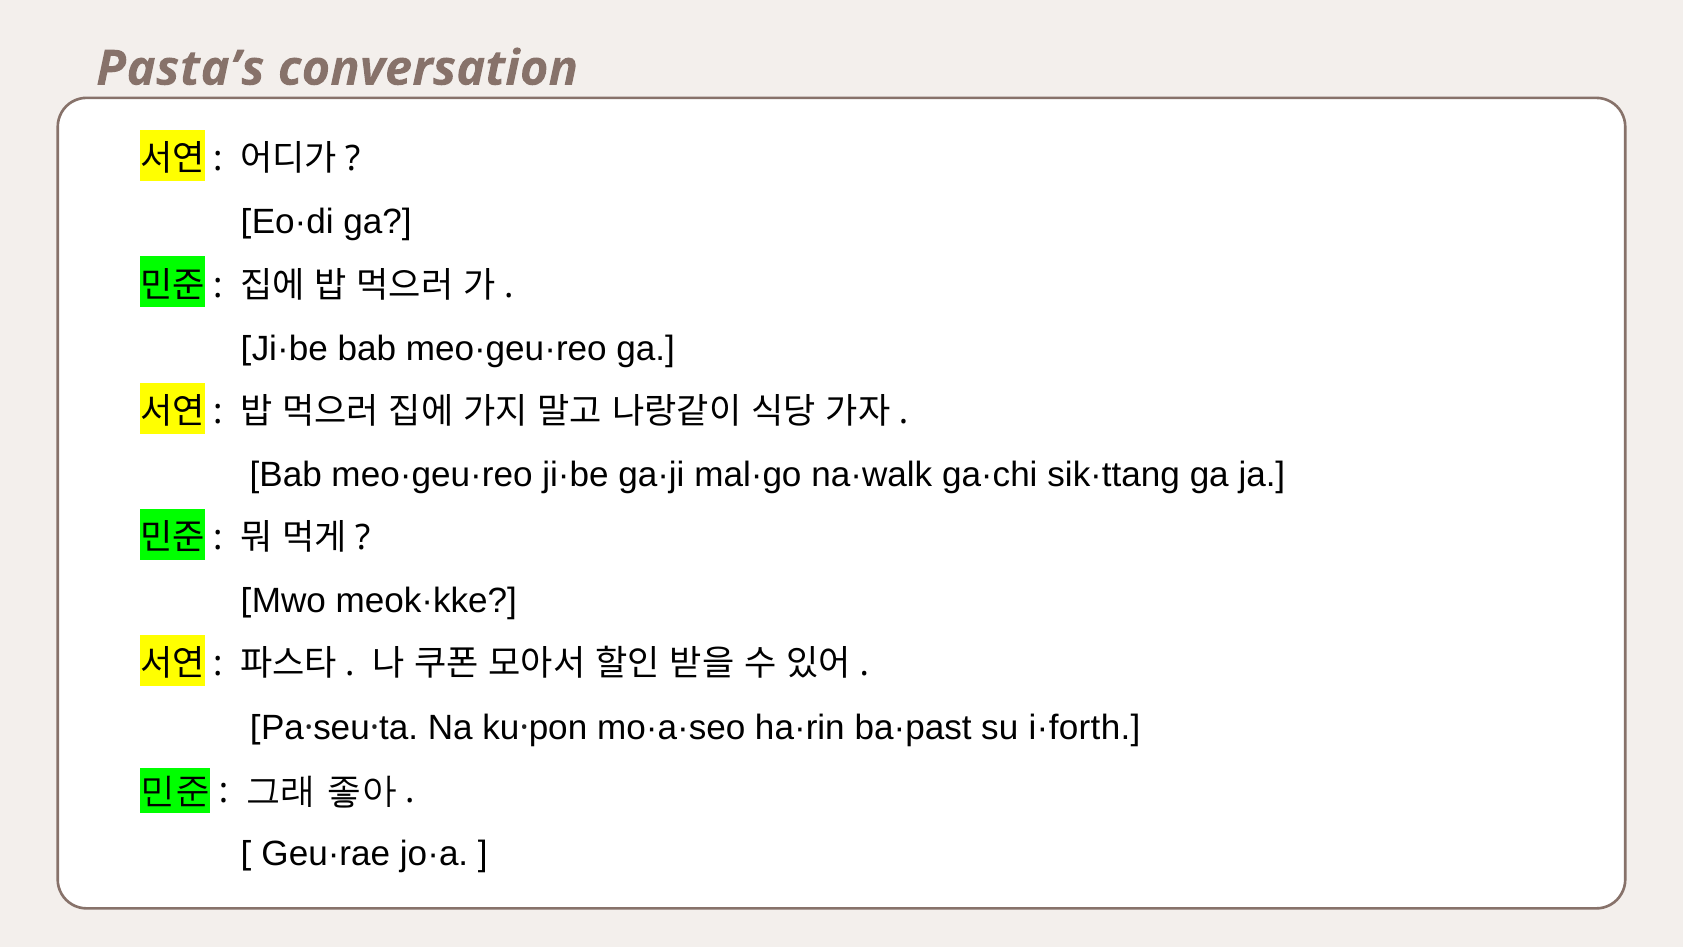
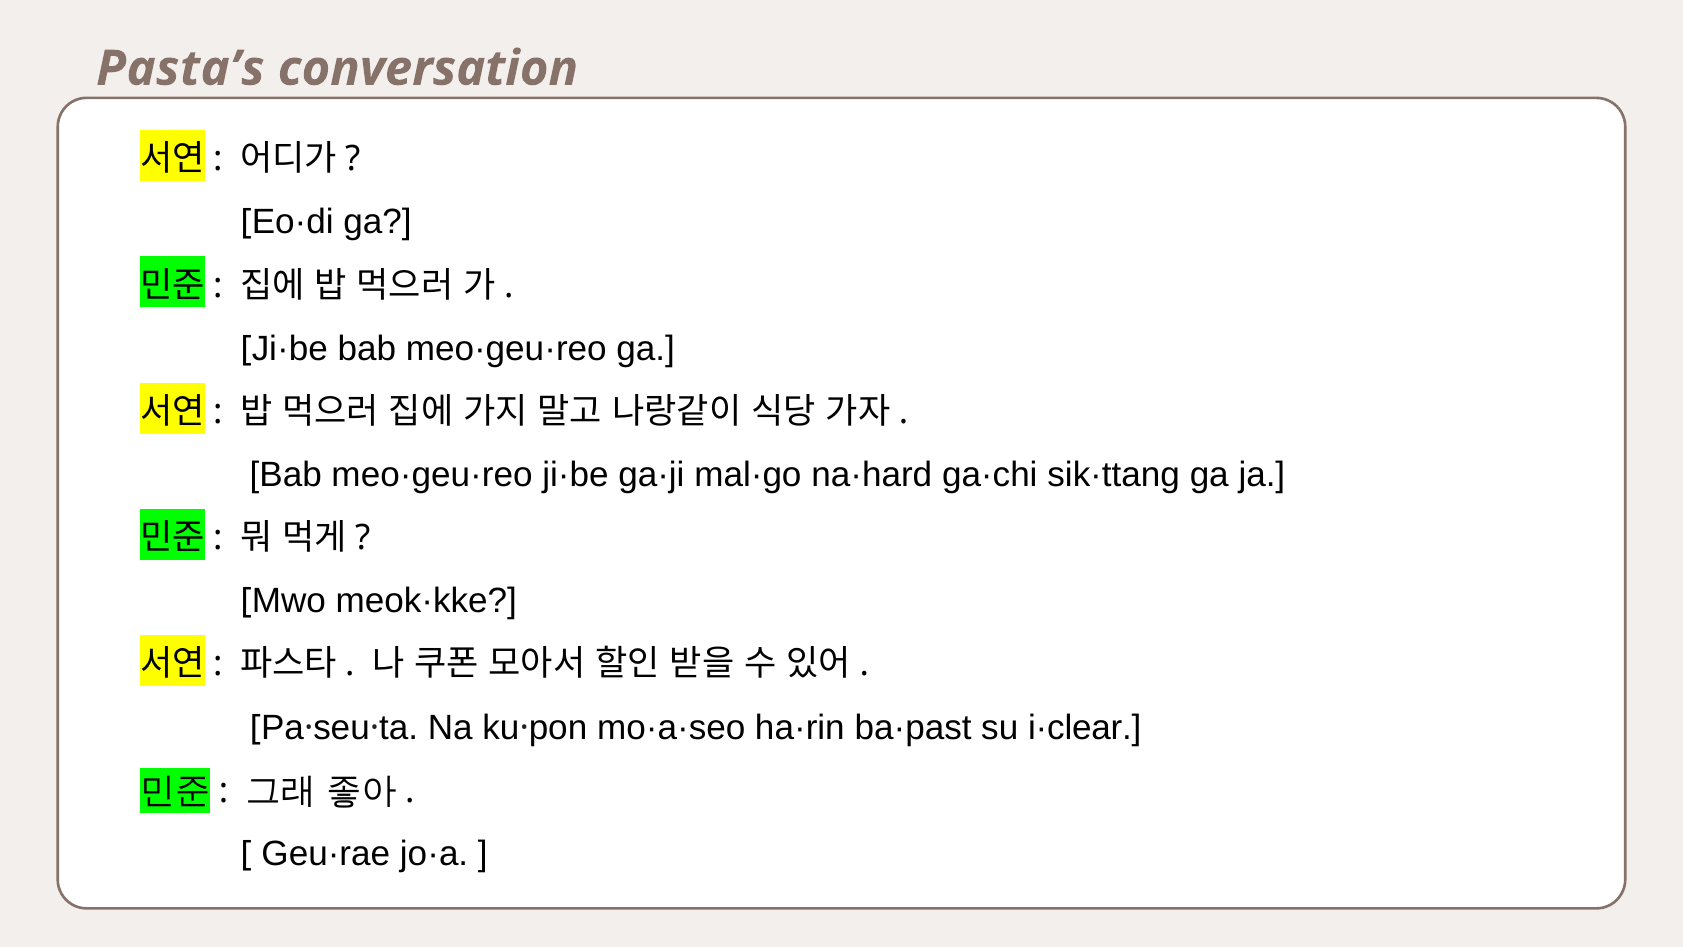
na·walk: na·walk -> na·hard
i·forth: i·forth -> i·clear
